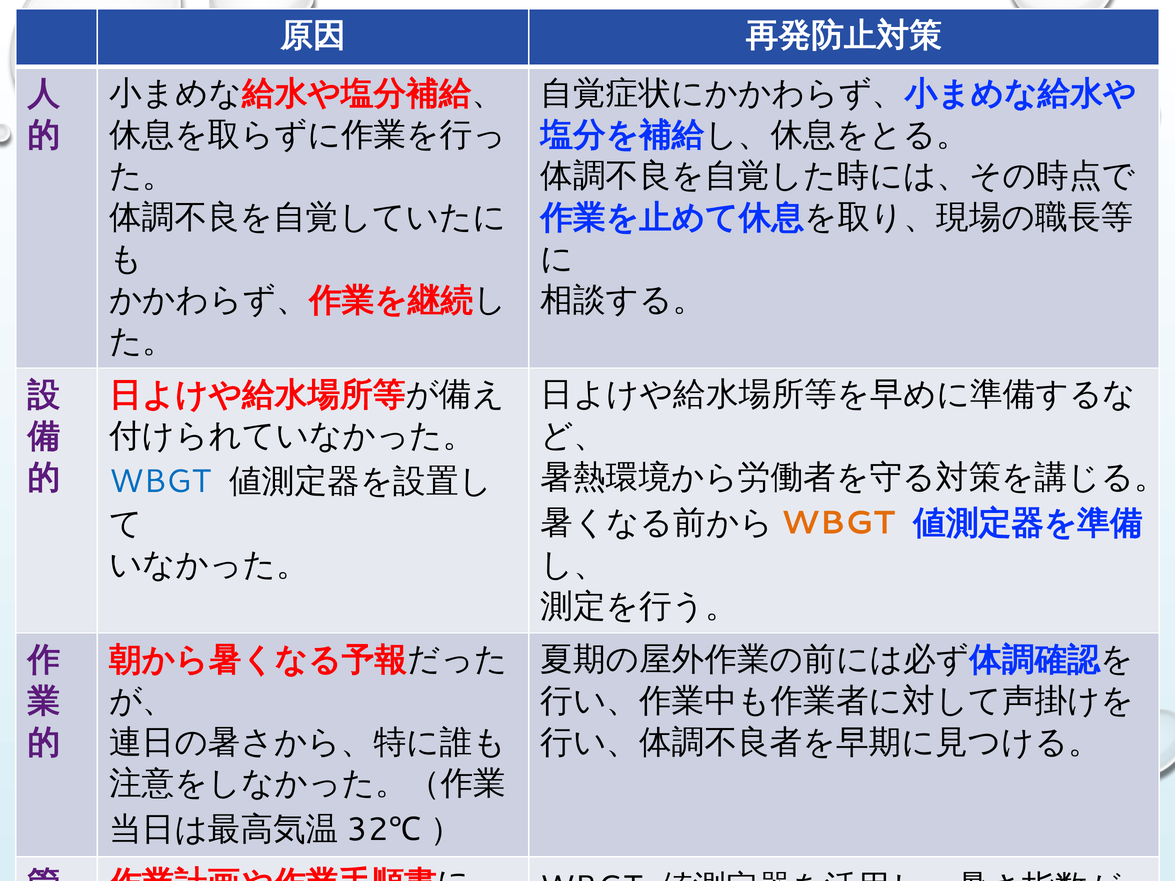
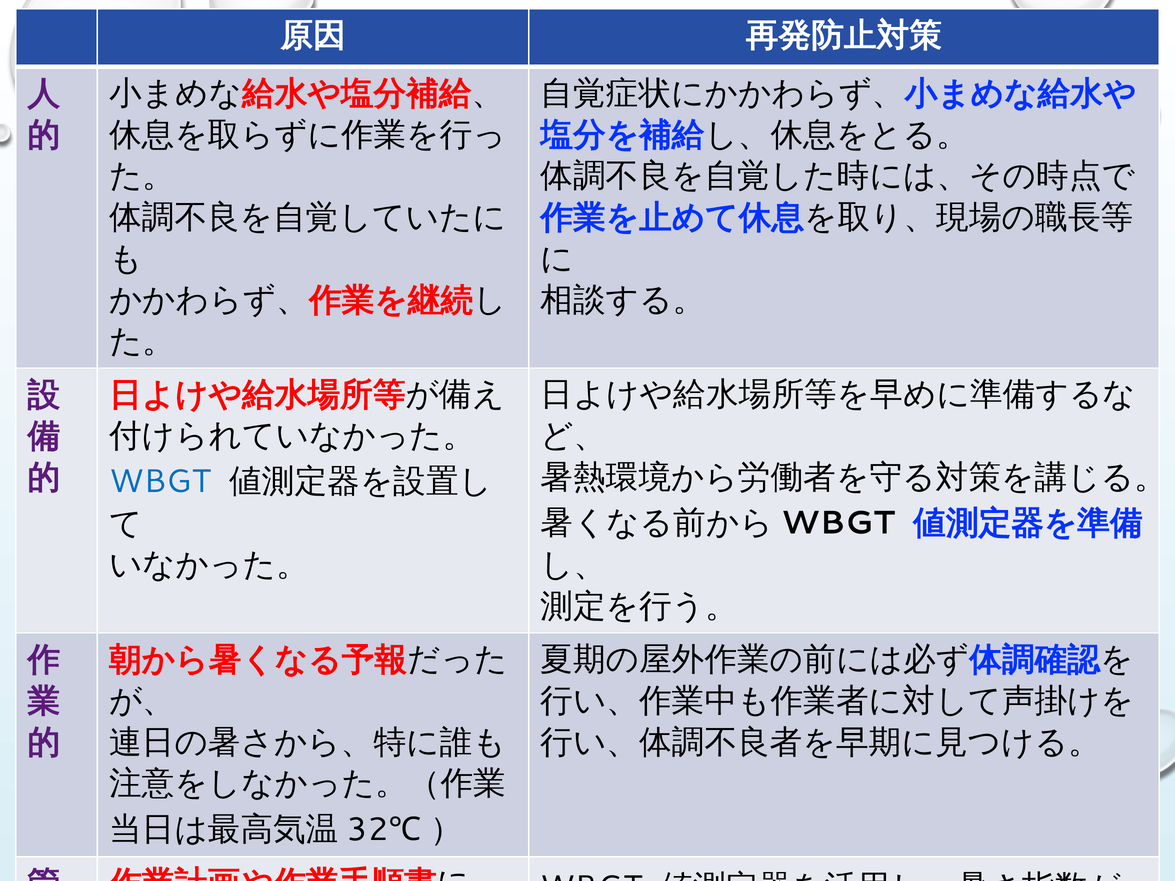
WBGT at (838, 523) colour: orange -> black
